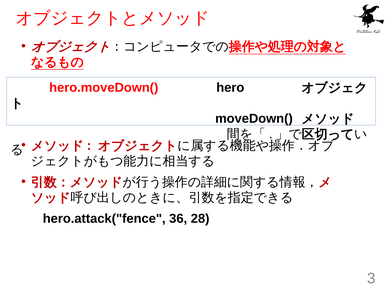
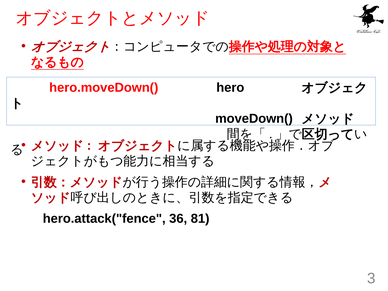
28: 28 -> 81
